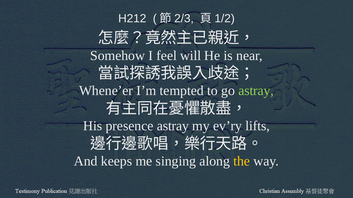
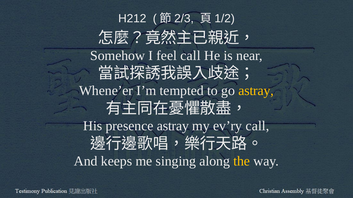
feel will: will -> call
astray at (256, 91) colour: light green -> yellow
ev’ry lifts: lifts -> call
